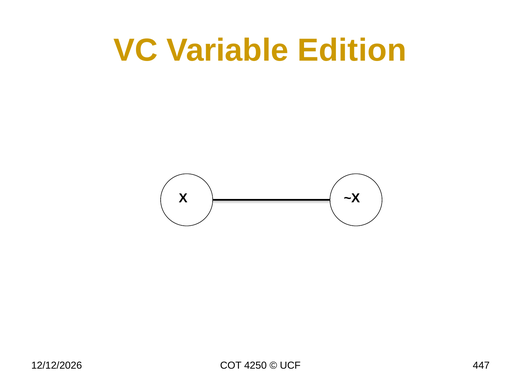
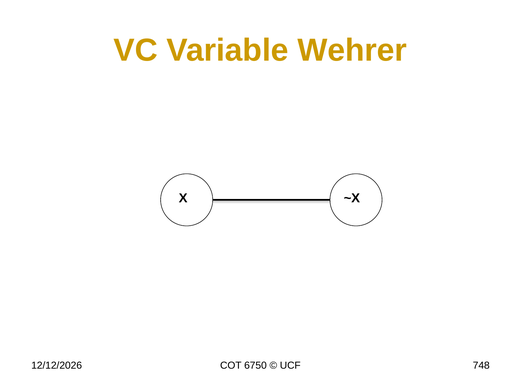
Edition: Edition -> Wehrer
4250: 4250 -> 6750
447: 447 -> 748
